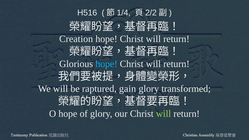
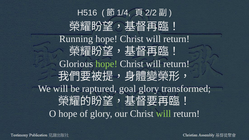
Creation: Creation -> Running
hope at (106, 64) colour: light blue -> light green
gain: gain -> goal
